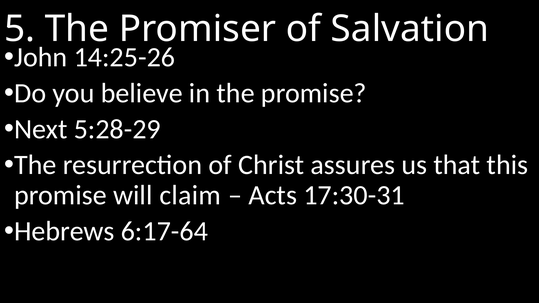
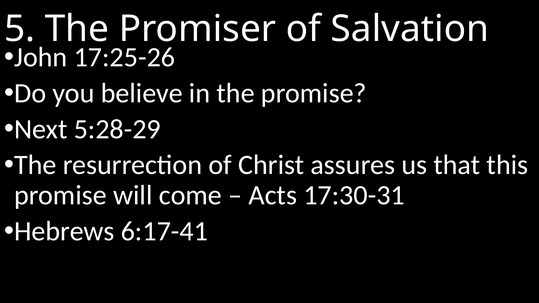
14:25-26: 14:25-26 -> 17:25-26
claim: claim -> come
6:17-64: 6:17-64 -> 6:17-41
